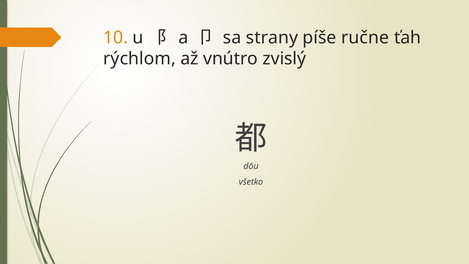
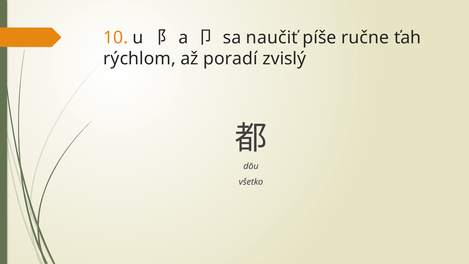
strany: strany -> naučiť
vnútro: vnútro -> poradí
